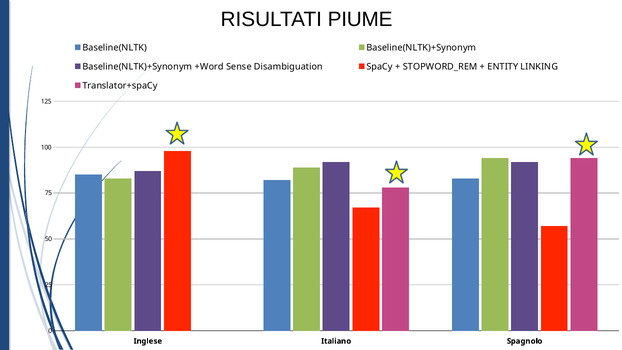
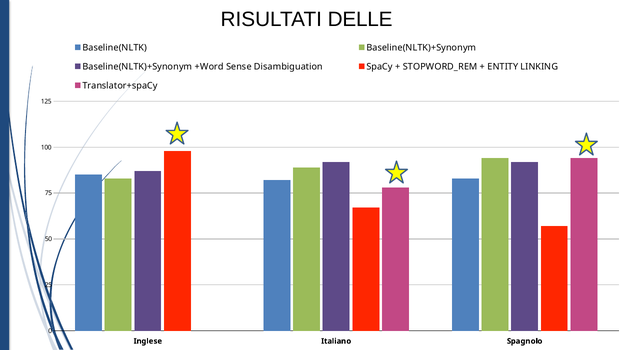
PIUME: PIUME -> DELLE
